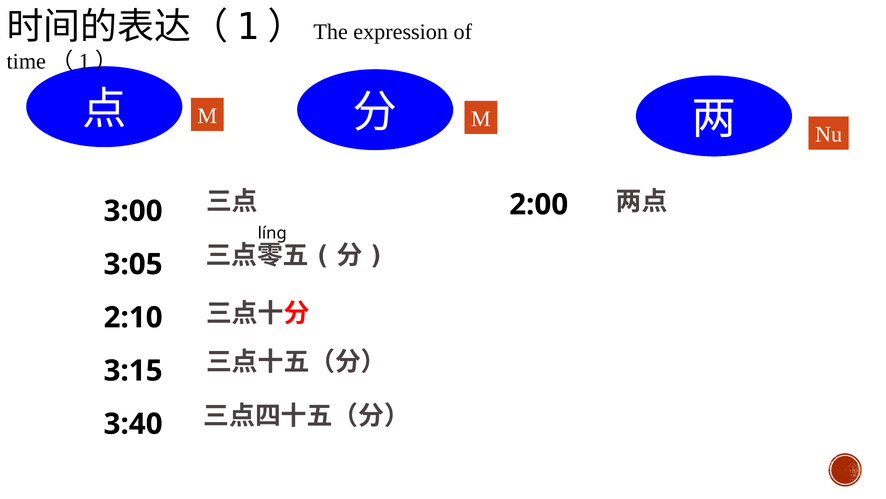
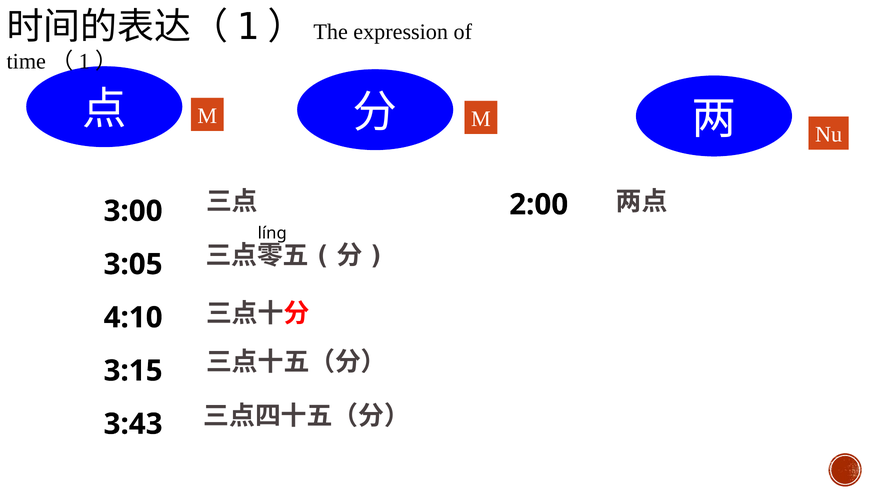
2:10: 2:10 -> 4:10
3:40: 3:40 -> 3:43
